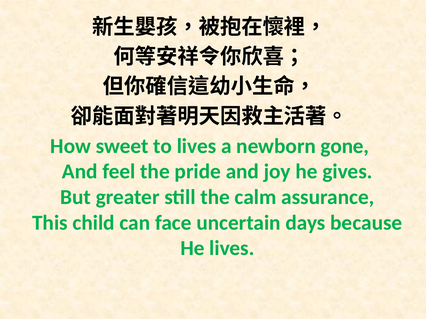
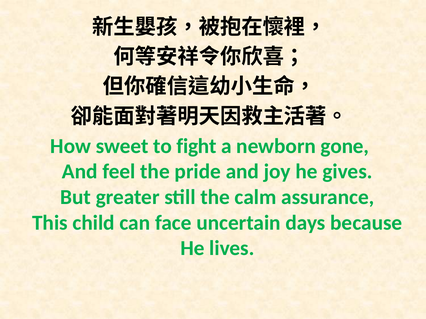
to lives: lives -> fight
